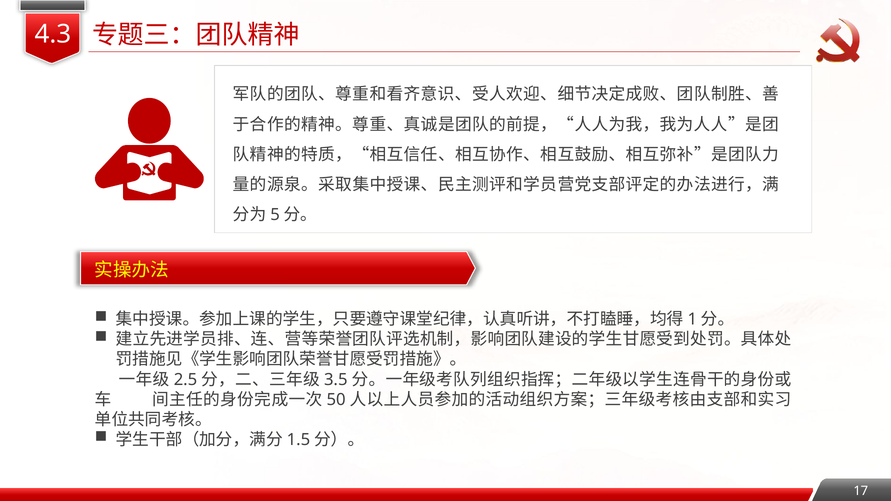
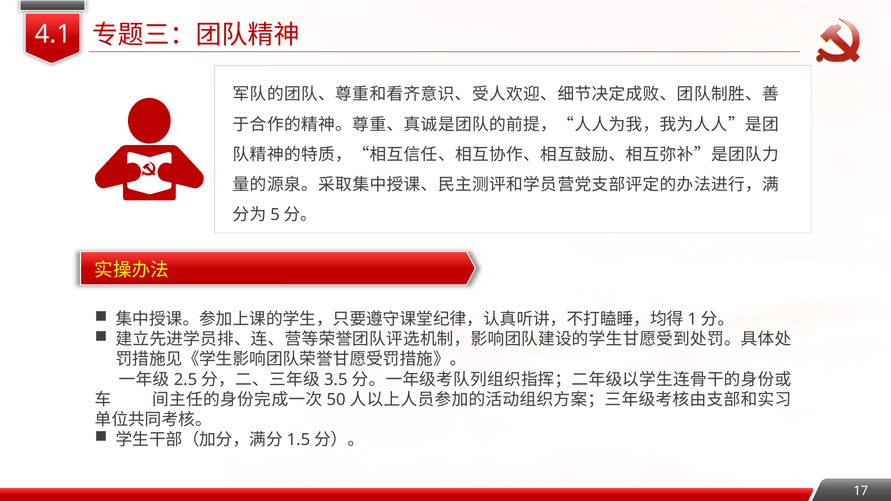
4.3: 4.3 -> 4.1
